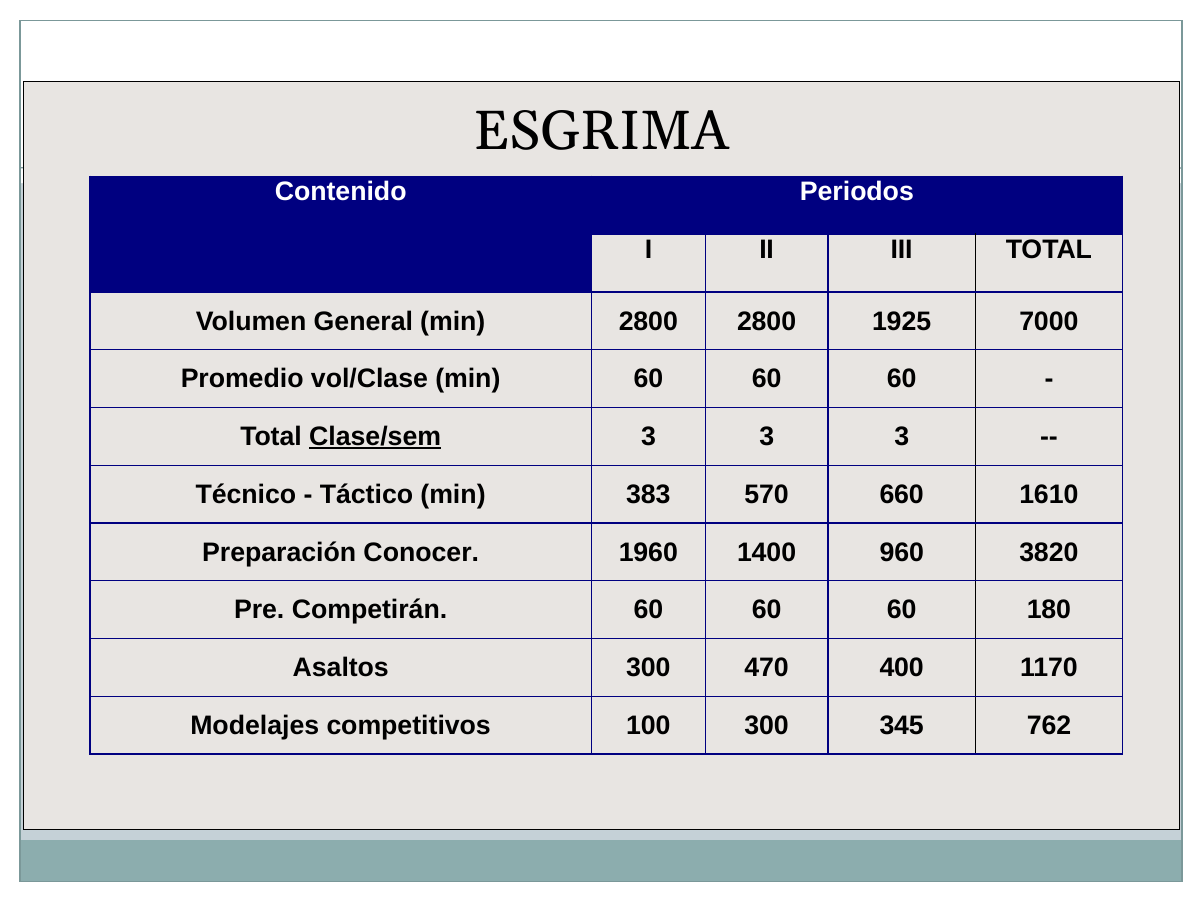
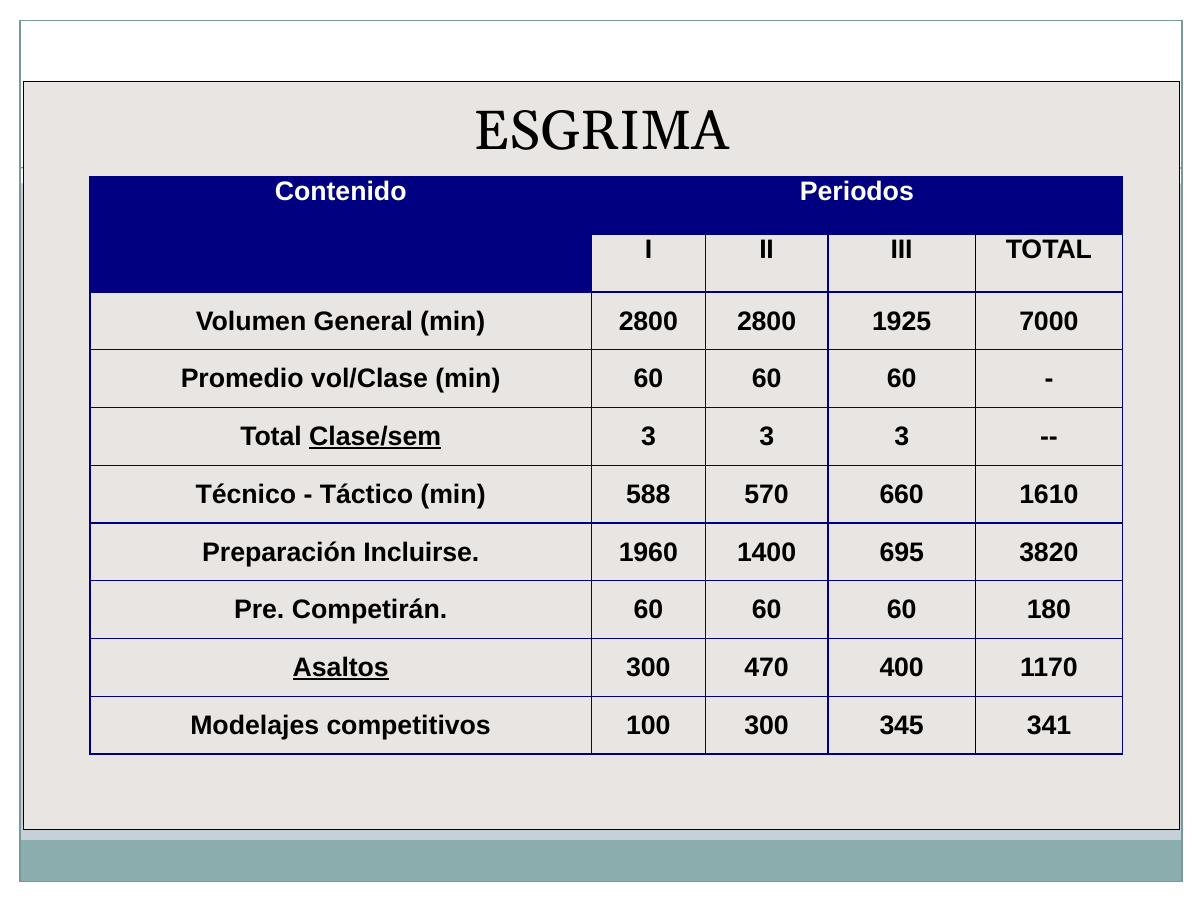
383: 383 -> 588
Conocer: Conocer -> Incluirse
960: 960 -> 695
Asaltos underline: none -> present
762: 762 -> 341
